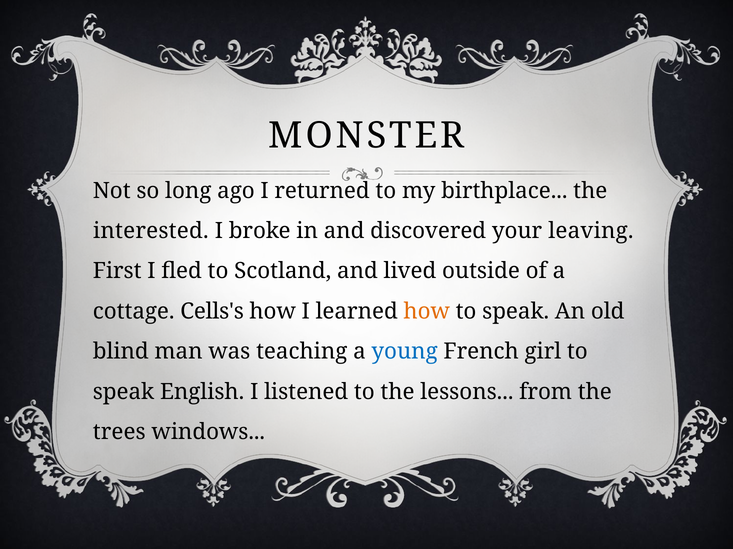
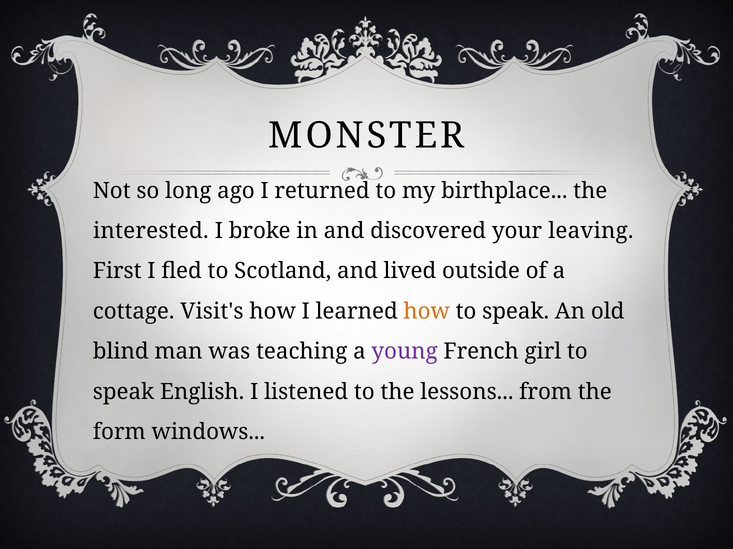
Cells's: Cells's -> Visit's
young colour: blue -> purple
trees: trees -> form
